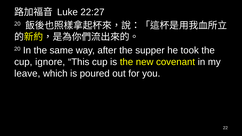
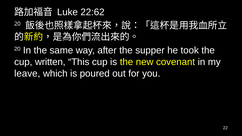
22:27: 22:27 -> 22:62
ignore: ignore -> written
